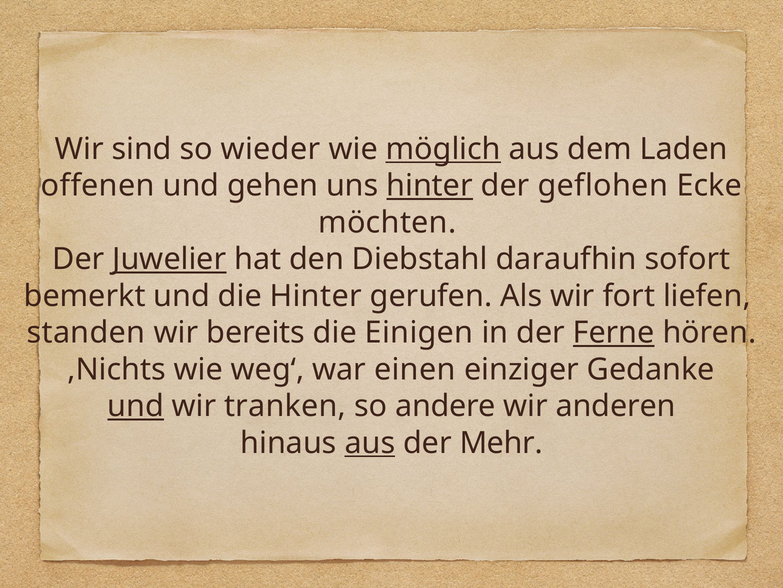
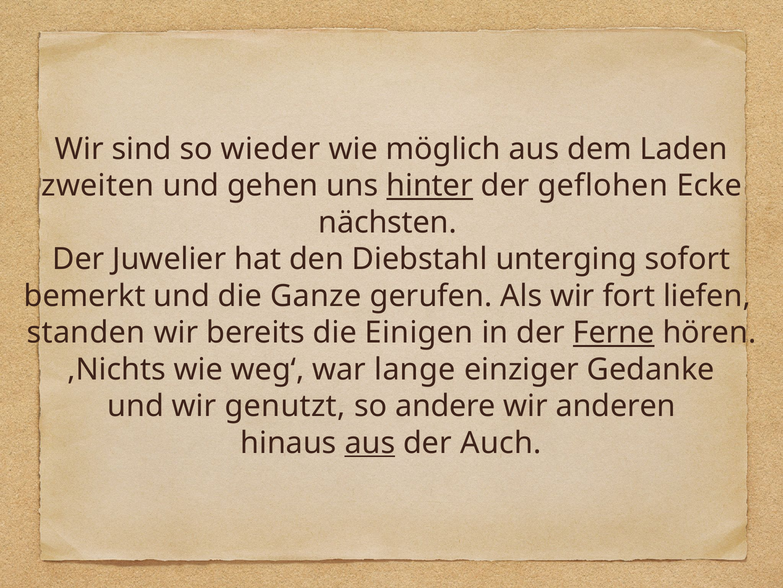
möglich underline: present -> none
offenen: offenen -> zweiten
möchten: möchten -> nächsten
Juwelier underline: present -> none
daraufhin: daraufhin -> unterging
die Hinter: Hinter -> Ganze
einen: einen -> lange
und at (136, 406) underline: present -> none
tranken: tranken -> genutzt
Mehr: Mehr -> Auch
